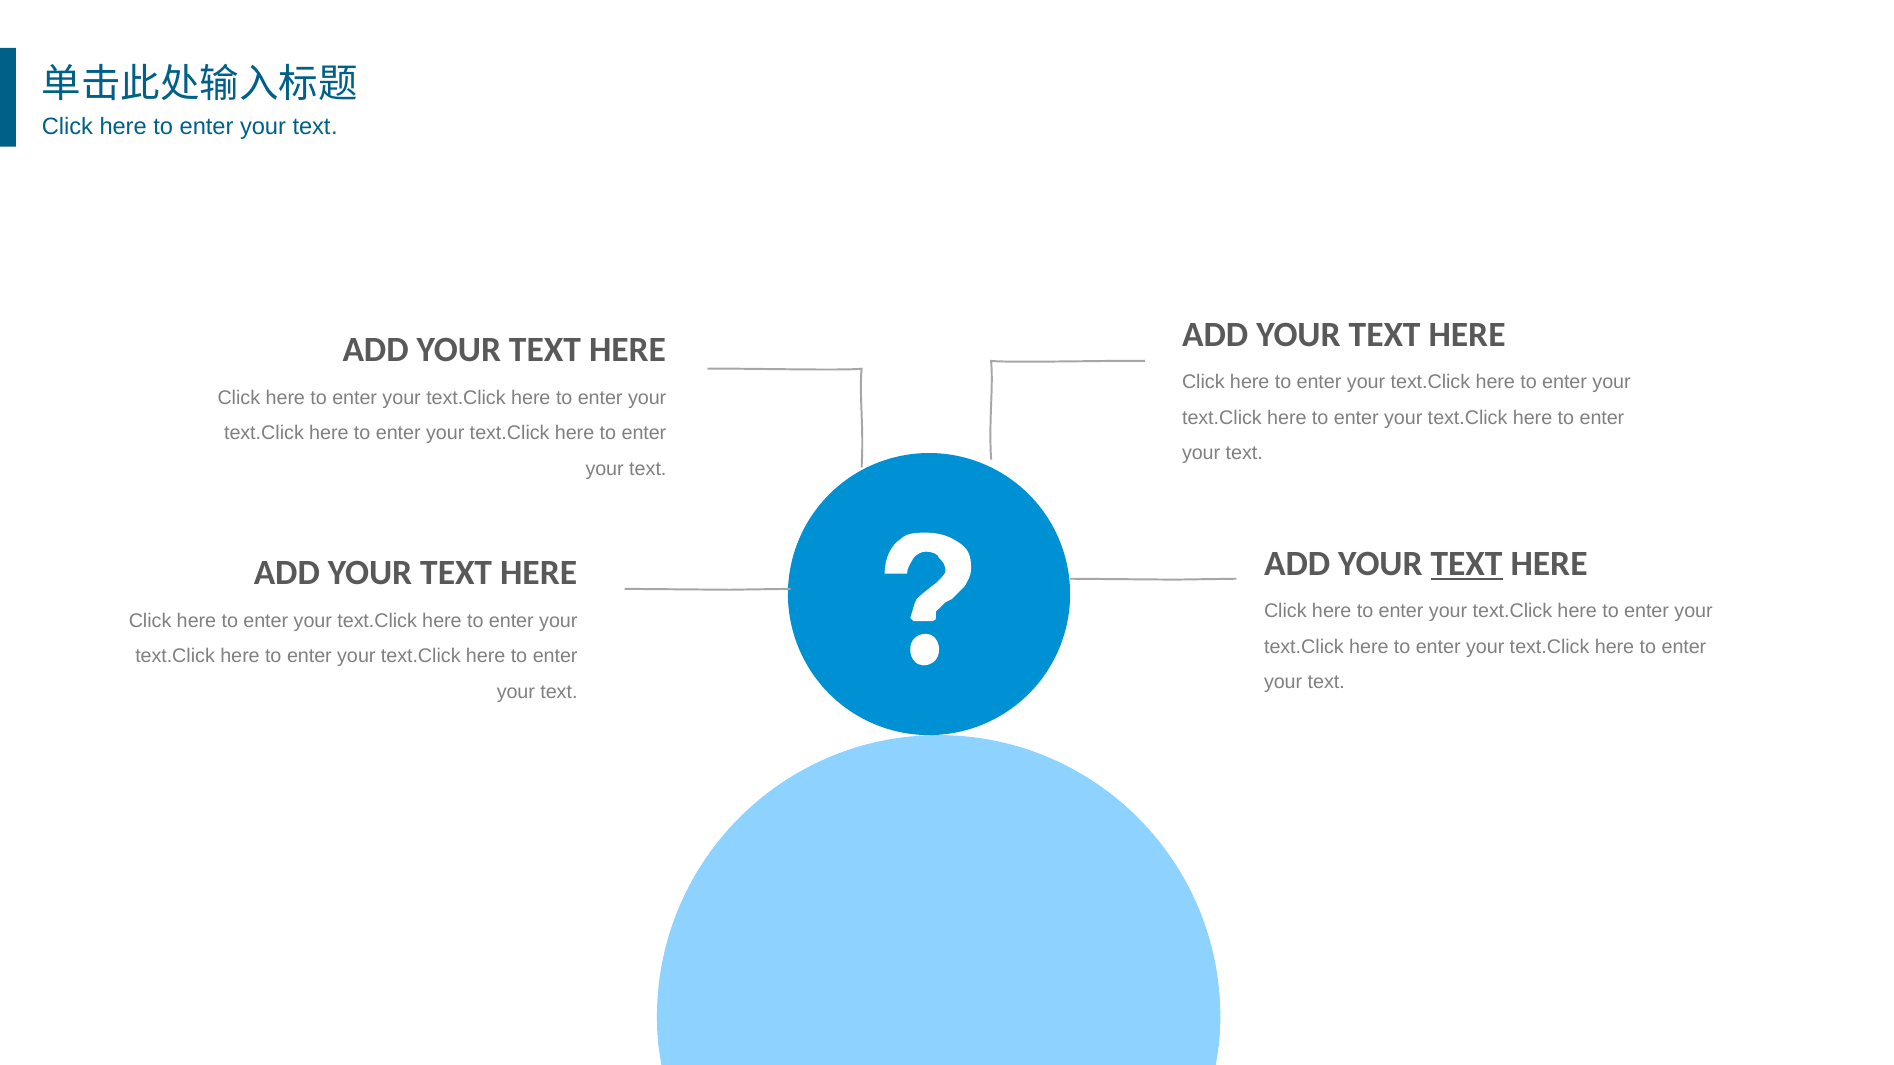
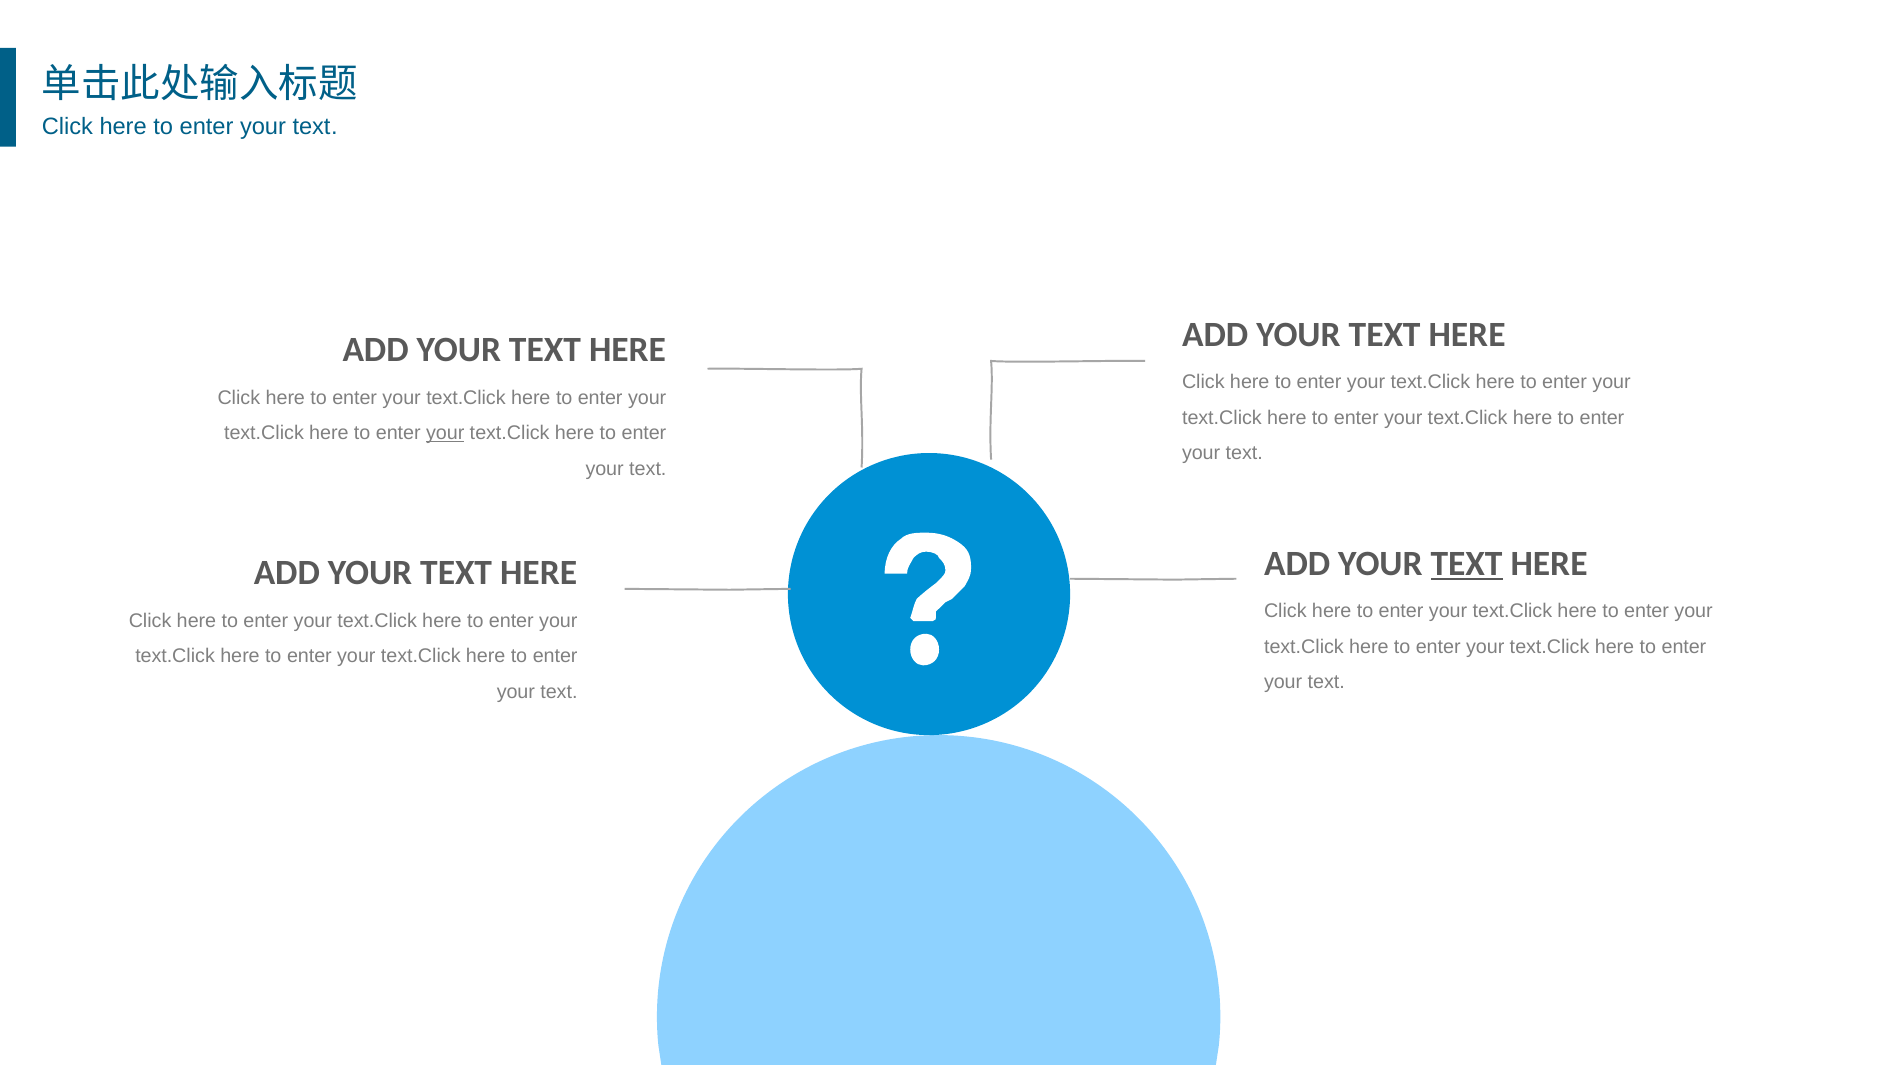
your at (445, 434) underline: none -> present
